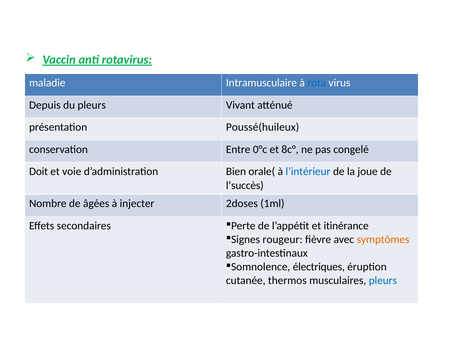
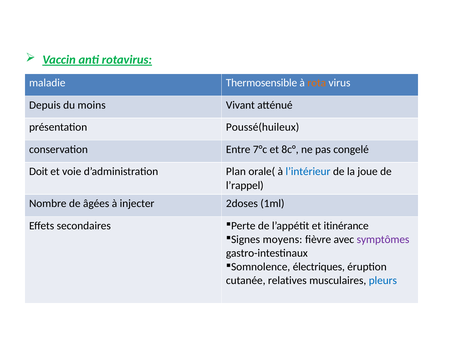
Intramusculaire: Intramusculaire -> Thermosensible
rota colour: blue -> orange
du pleurs: pleurs -> moins
0°c: 0°c -> 7°c
Bien: Bien -> Plan
l’succès: l’succès -> l’rappel
rougeur: rougeur -> moyens
symptômes colour: orange -> purple
thermos: thermos -> relatives
